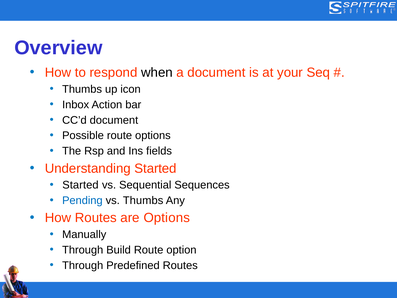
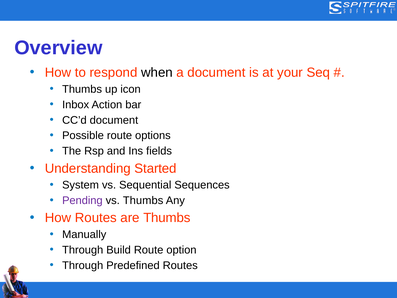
Started at (80, 185): Started -> System
Pending colour: blue -> purple
are Options: Options -> Thumbs
